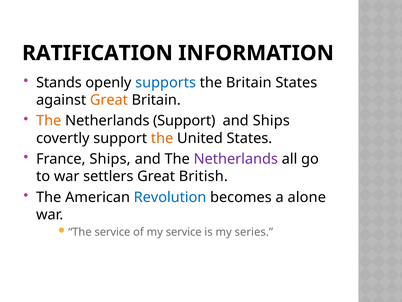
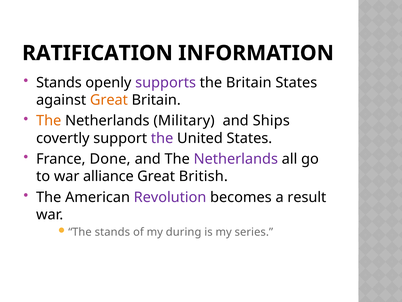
supports colour: blue -> purple
Netherlands Support: Support -> Military
the at (162, 138) colour: orange -> purple
France Ships: Ships -> Done
settlers: settlers -> alliance
Revolution colour: blue -> purple
alone: alone -> result
The service: service -> stands
my service: service -> during
